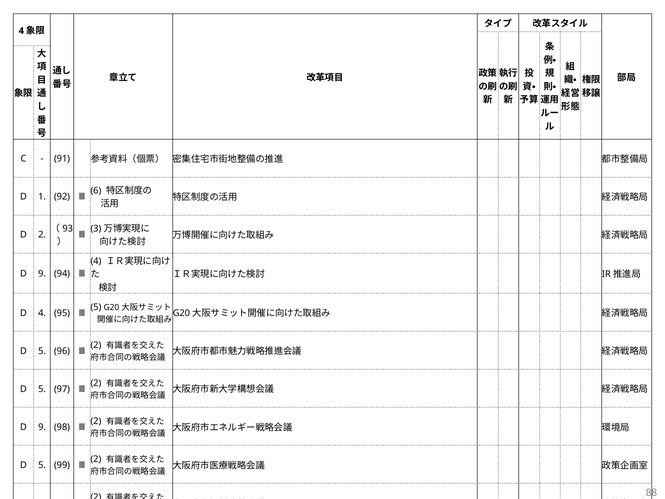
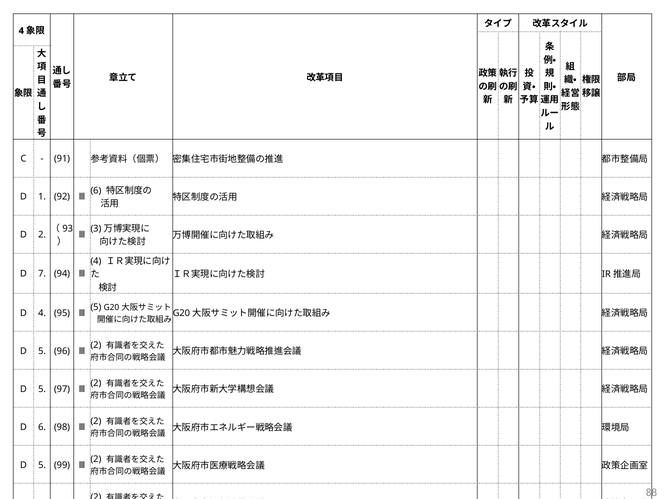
9 at (42, 274): 9 -> 7
9 at (42, 427): 9 -> 6
